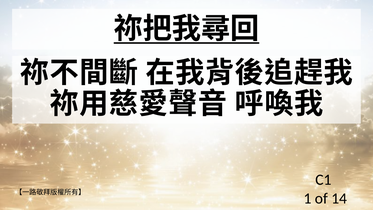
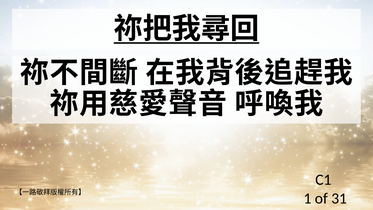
14: 14 -> 31
